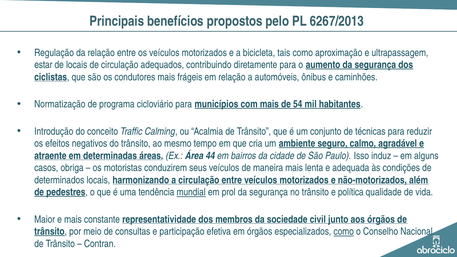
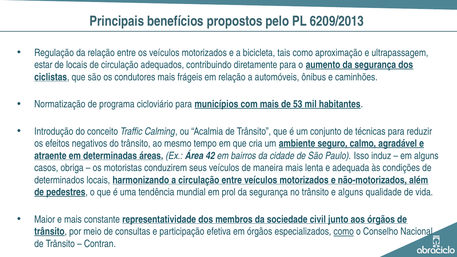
6267/2013: 6267/2013 -> 6209/2013
54: 54 -> 53
44: 44 -> 42
mundial underline: present -> none
e política: política -> alguns
